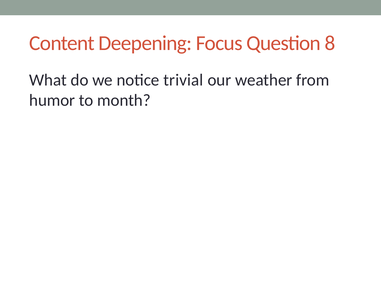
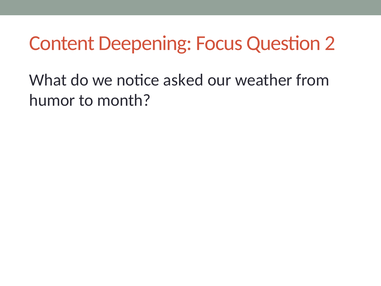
8: 8 -> 2
trivial: trivial -> asked
